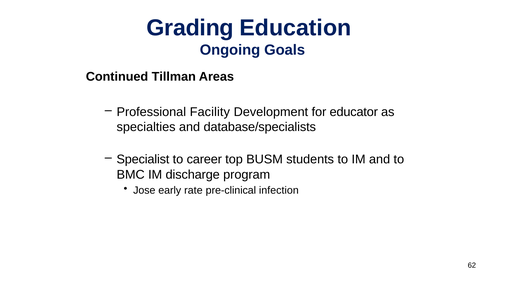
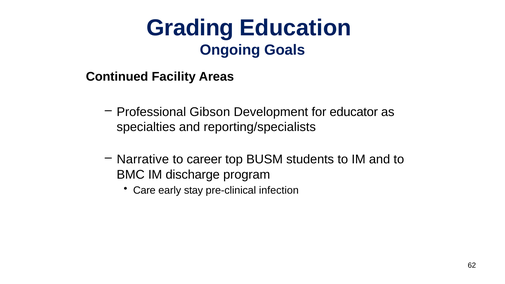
Tillman: Tillman -> Facility
Facility: Facility -> Gibson
database/specialists: database/specialists -> reporting/specialists
Specialist: Specialist -> Narrative
Jose: Jose -> Care
rate: rate -> stay
